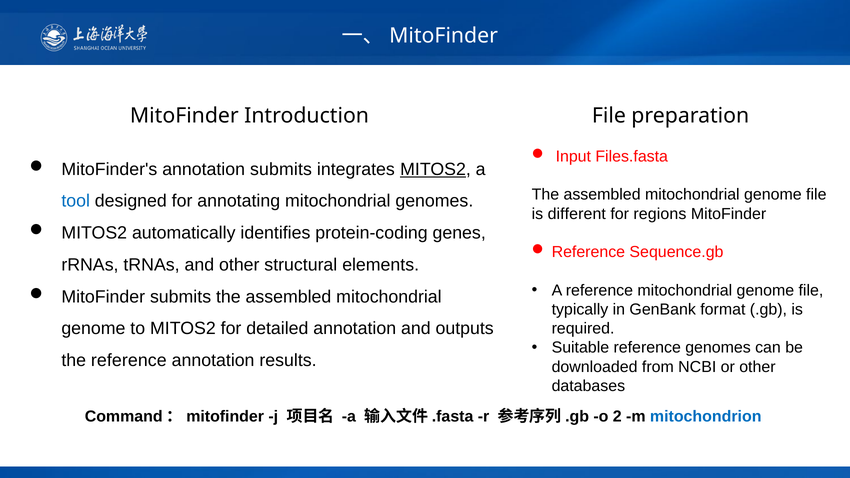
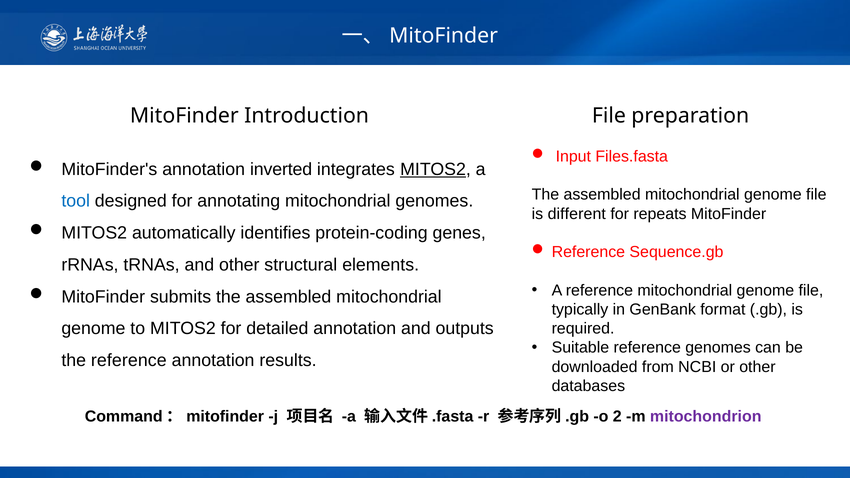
annotation submits: submits -> inverted
regions: regions -> repeats
mitochondrion colour: blue -> purple
